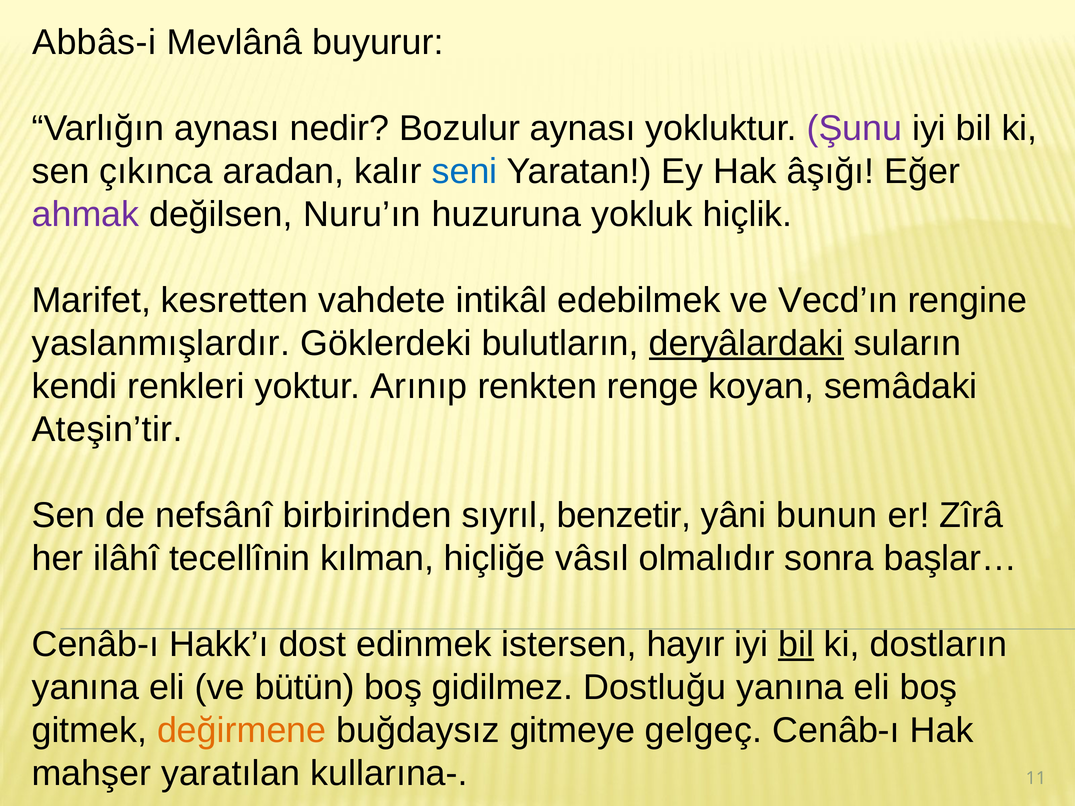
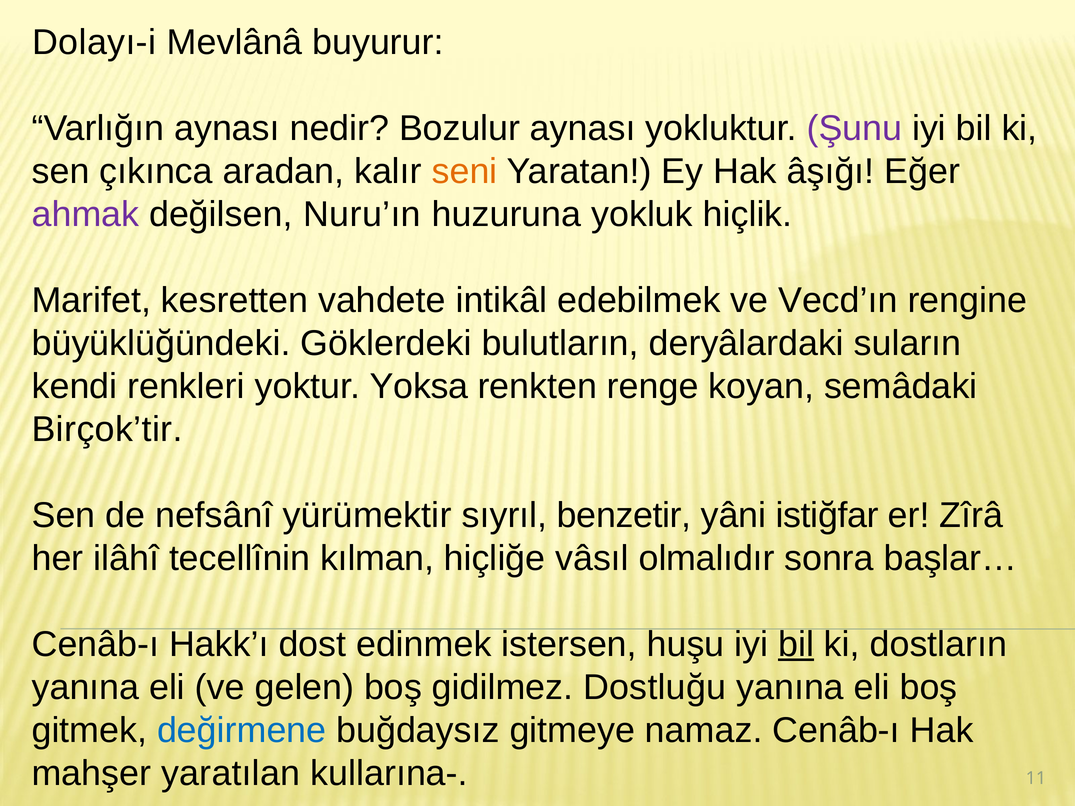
Abbâs-i: Abbâs-i -> Dolayı-i
seni colour: blue -> orange
yaslanmışlardır: yaslanmışlardır -> büyüklüğündeki
deryâlardaki underline: present -> none
Arınıp: Arınıp -> Yoksa
Ateşin’tir: Ateşin’tir -> Birçok’tir
birbirinden: birbirinden -> yürümektir
bunun: bunun -> istiğfar
hayır: hayır -> huşu
bütün: bütün -> gelen
değirmene colour: orange -> blue
gelgeç: gelgeç -> namaz
